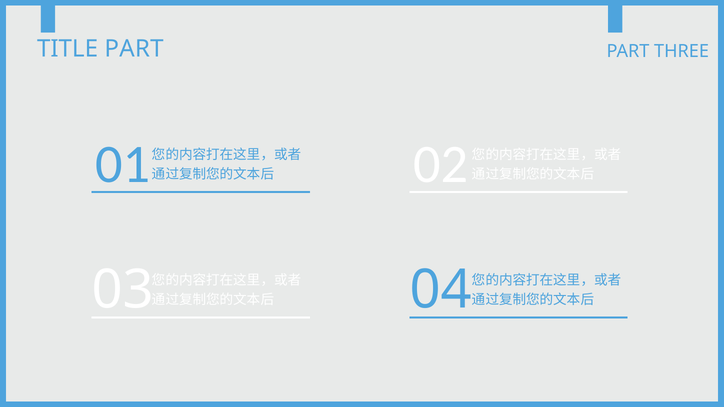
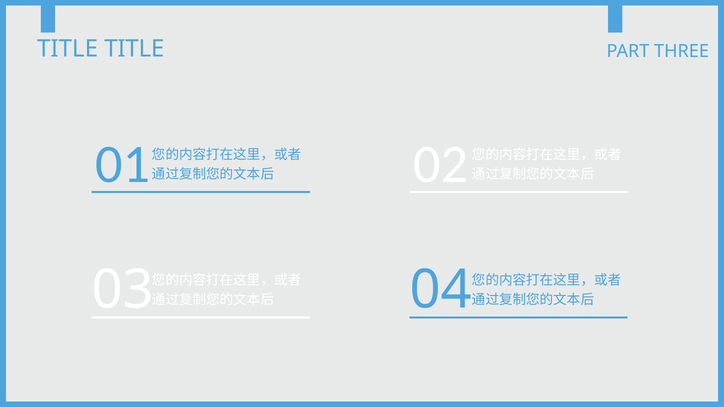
TITLE PART: PART -> TITLE
